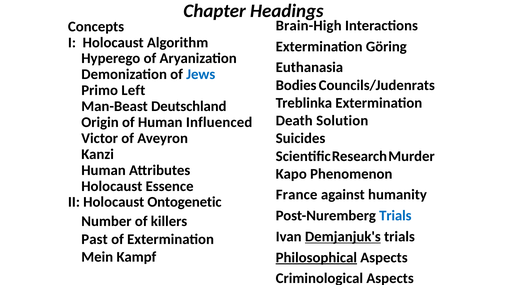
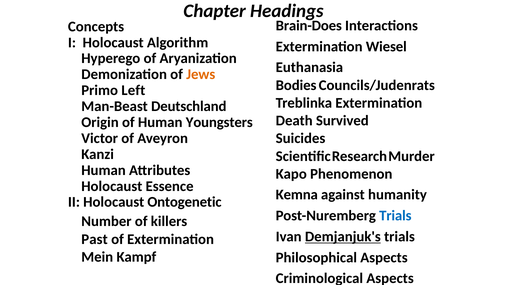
Brain-High: Brain-High -> Brain-Does
Göring: Göring -> Wiesel
Jews colour: blue -> orange
Solution: Solution -> Survived
Influenced: Influenced -> Youngsters
France: France -> Kemna
Philosophical underline: present -> none
